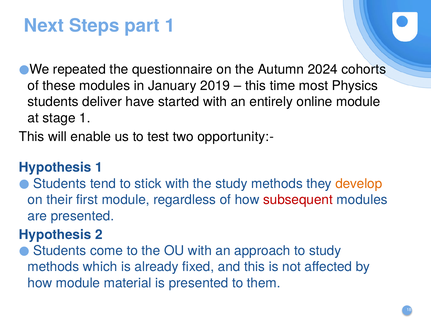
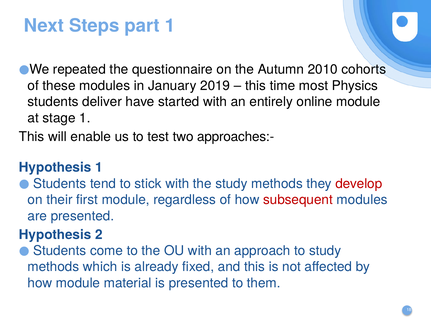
2024: 2024 -> 2010
opportunity:-: opportunity:- -> approaches:-
develop colour: orange -> red
